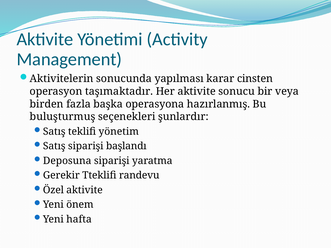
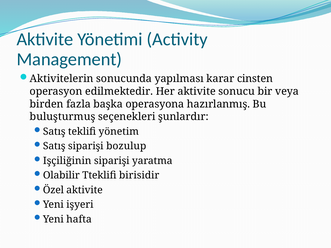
taşımaktadır: taşımaktadır -> edilmektedir
başlandı: başlandı -> bozulup
Deposuna: Deposuna -> Işçiliğinin
Gerekir: Gerekir -> Olabilir
randevu: randevu -> birisidir
önem: önem -> işyeri
